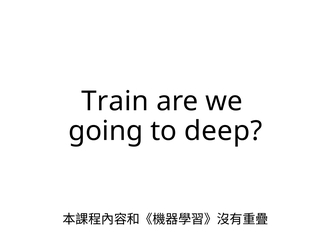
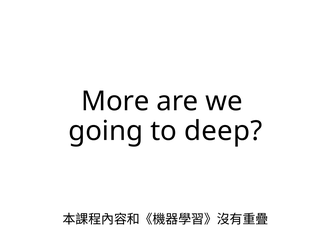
Train: Train -> More
